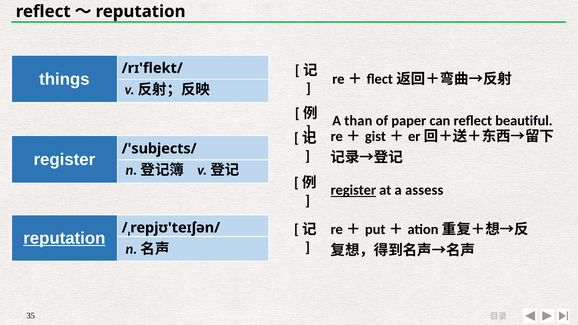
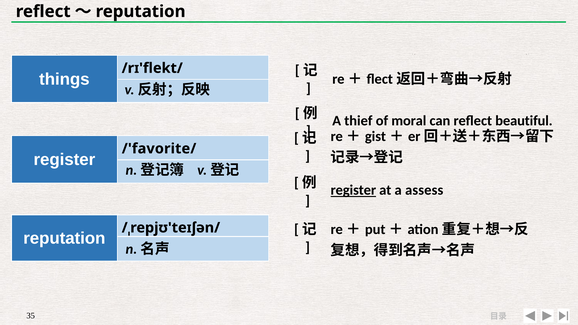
than: than -> thief
paper: paper -> moral
/'subjects/: /'subjects/ -> /'favorite/
reputation at (64, 238) underline: present -> none
